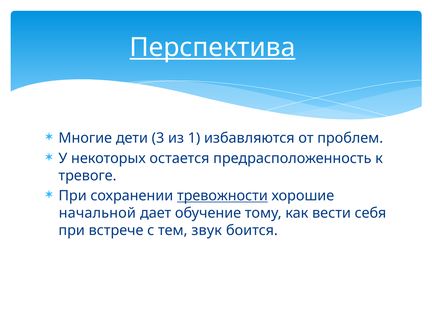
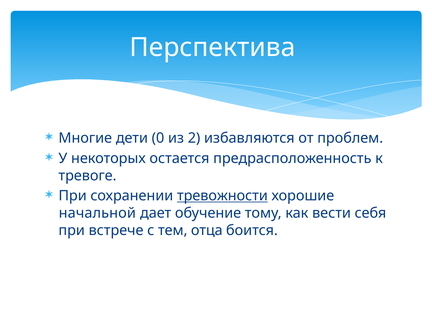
Перспектива underline: present -> none
3: 3 -> 0
1: 1 -> 2
звук: звук -> отца
